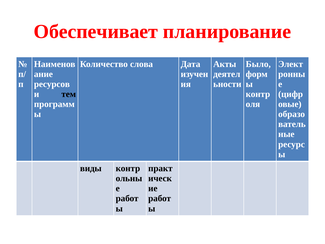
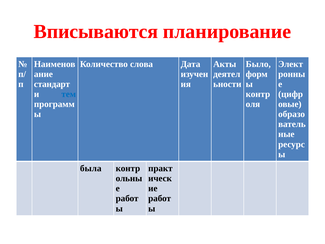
Обеспечивает: Обеспечивает -> Вписываются
ресурсов: ресурсов -> стандарт
тем colour: black -> blue
виды: виды -> была
